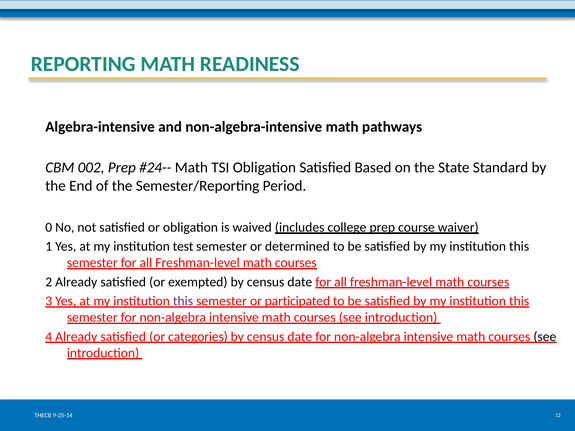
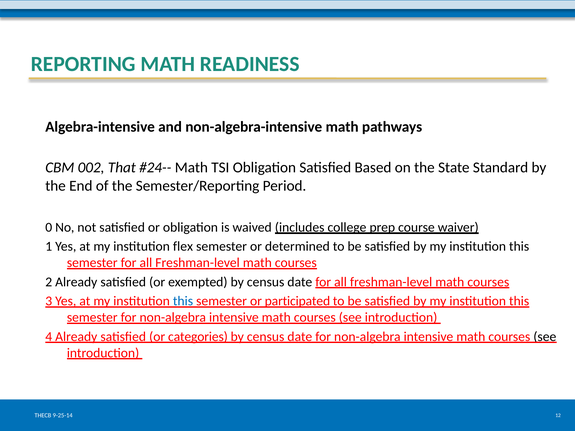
002 Prep: Prep -> That
test: test -> flex
this at (183, 301) colour: purple -> blue
